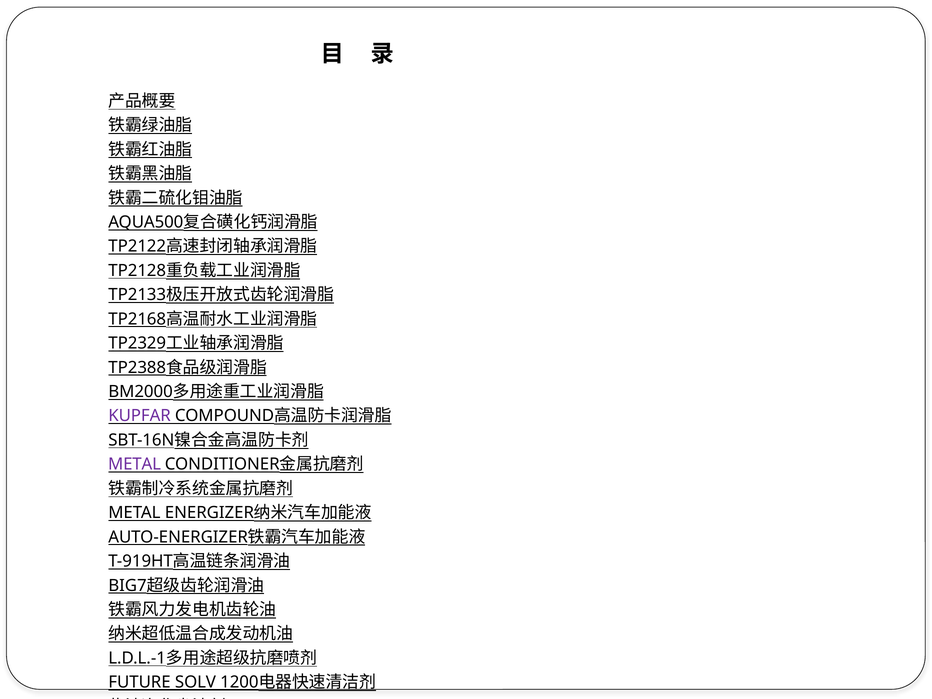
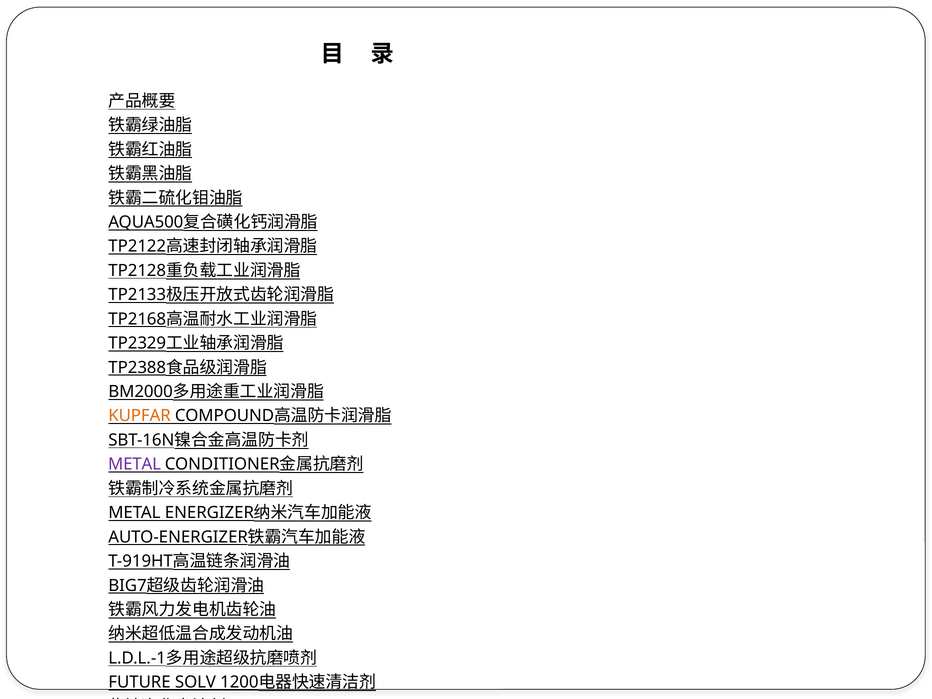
KUPFAR colour: purple -> orange
